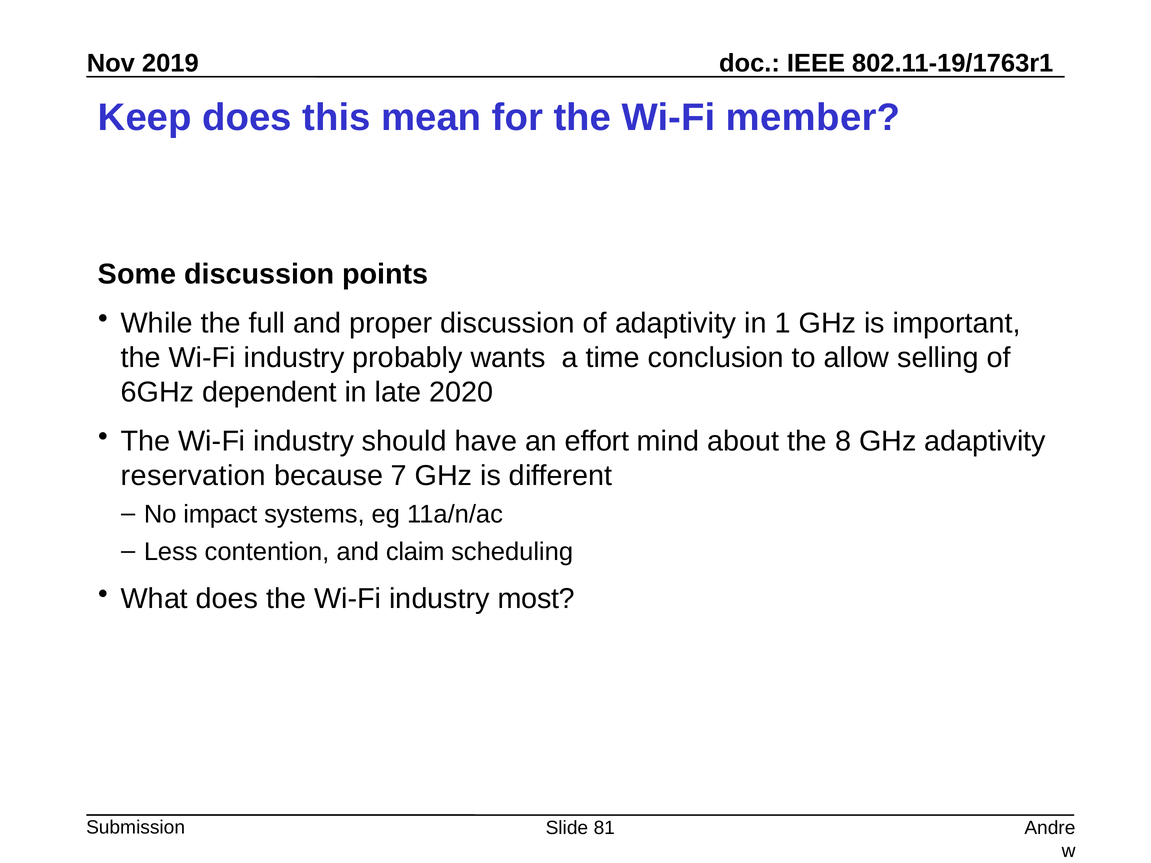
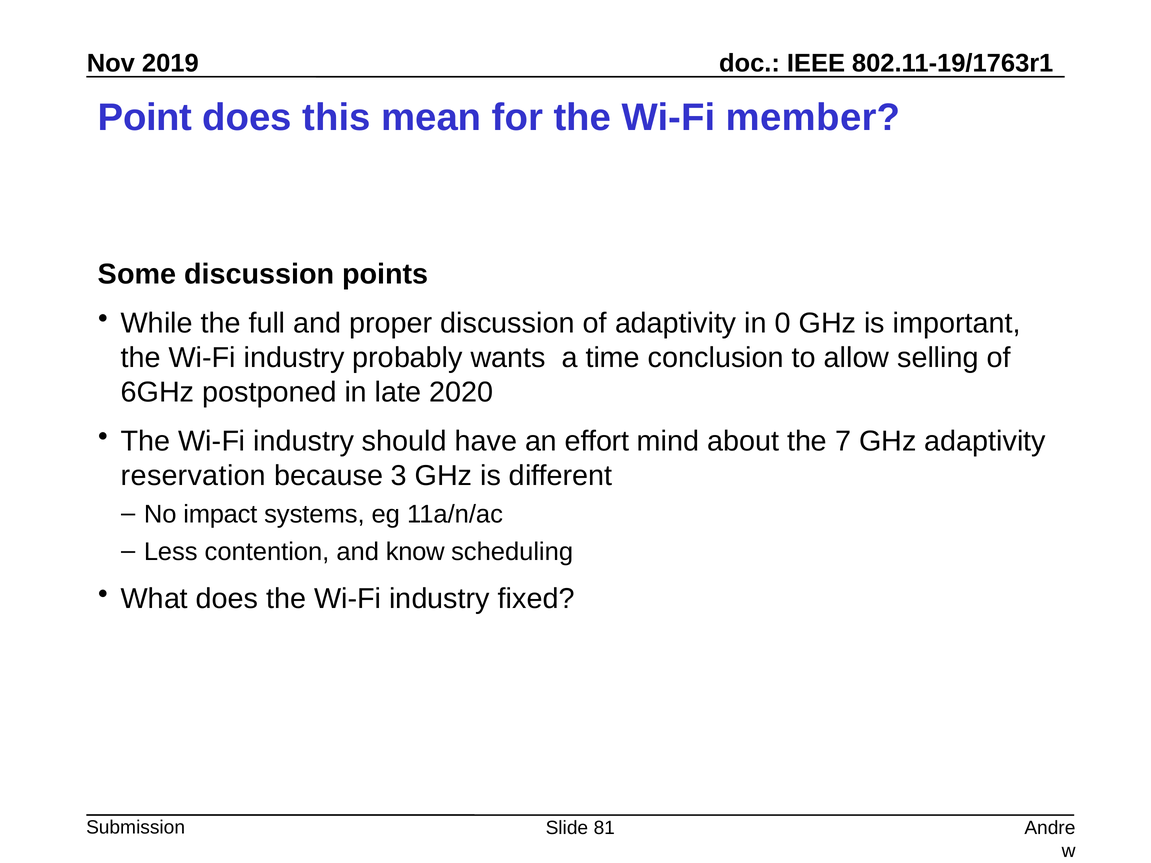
Keep: Keep -> Point
1: 1 -> 0
dependent: dependent -> postponed
8: 8 -> 7
7: 7 -> 3
claim: claim -> know
most: most -> fixed
